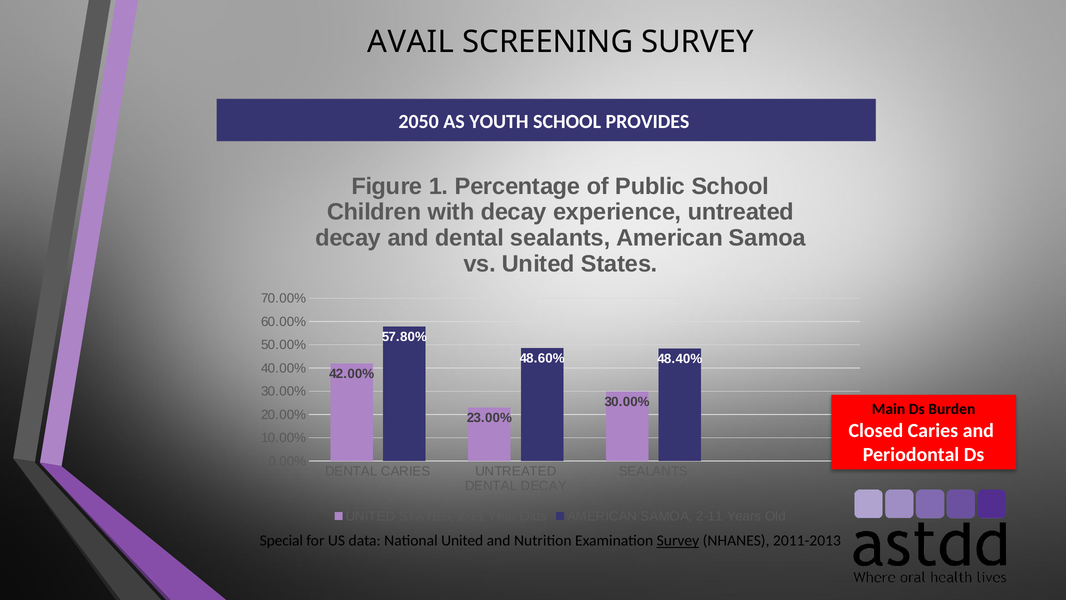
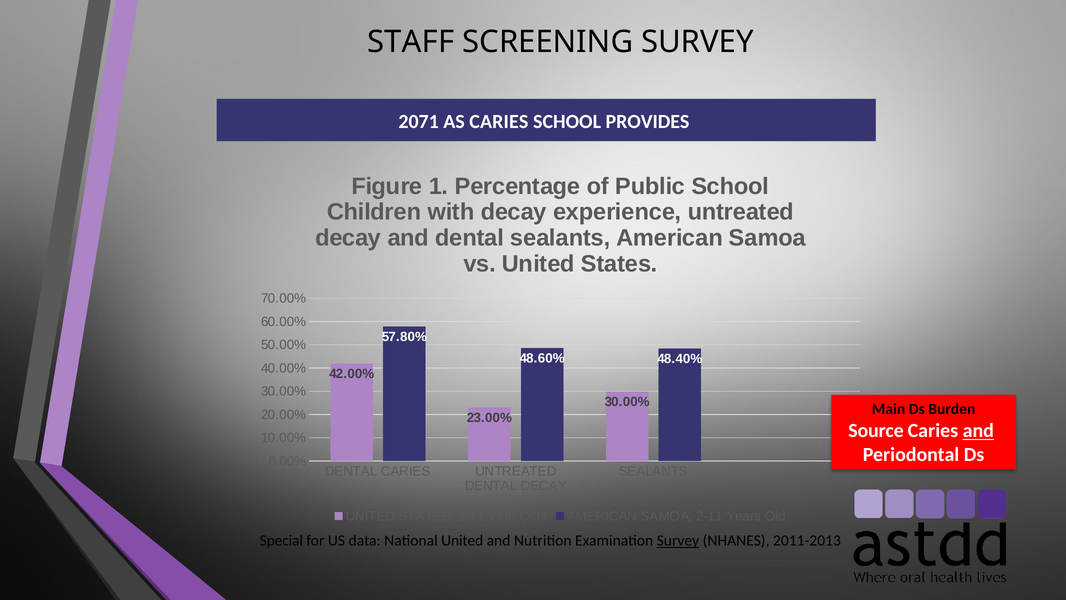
AVAIL: AVAIL -> STAFF
2050: 2050 -> 2071
AS YOUTH: YOUTH -> CARIES
Closed: Closed -> Source
and at (978, 431) underline: none -> present
